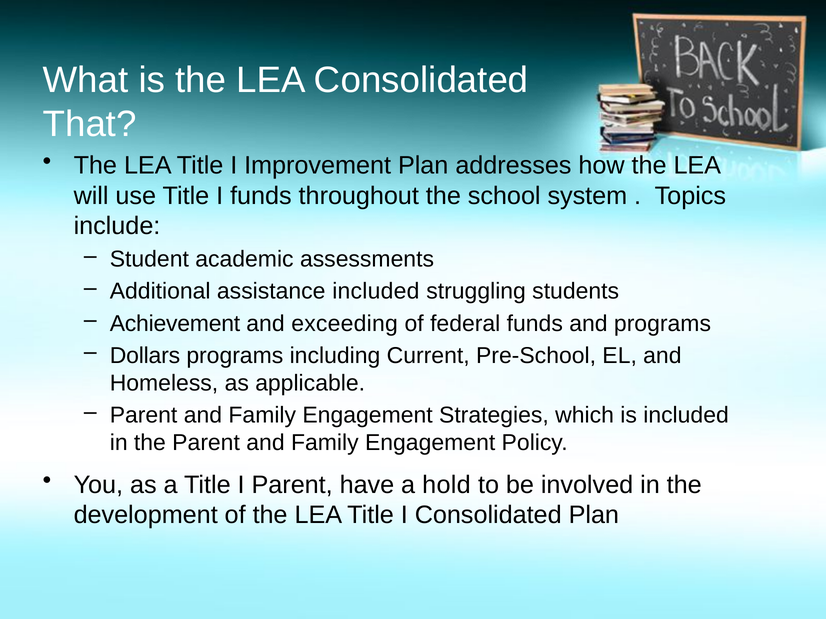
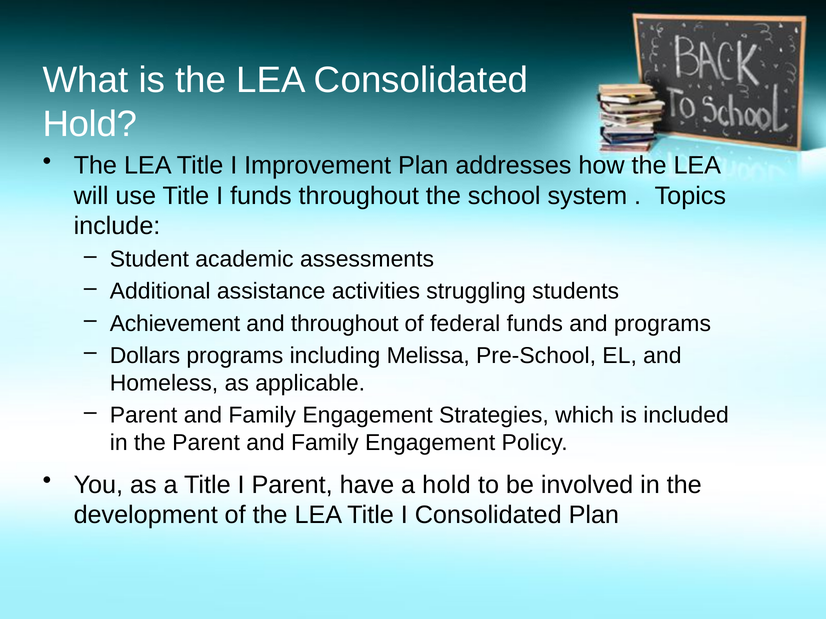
That at (90, 124): That -> Hold
assistance included: included -> activities
and exceeding: exceeding -> throughout
Current: Current -> Melissa
